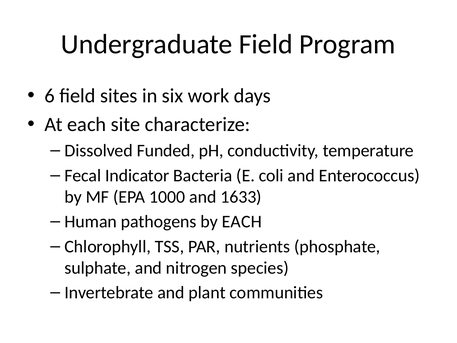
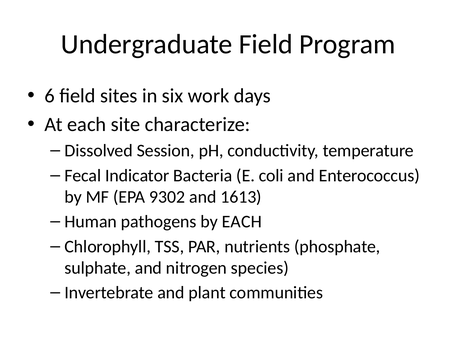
Funded: Funded -> Session
1000: 1000 -> 9302
1633: 1633 -> 1613
